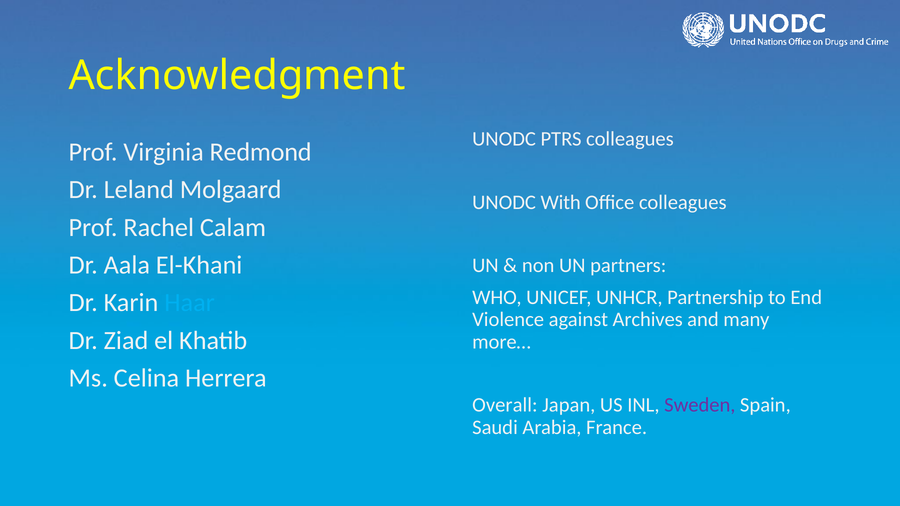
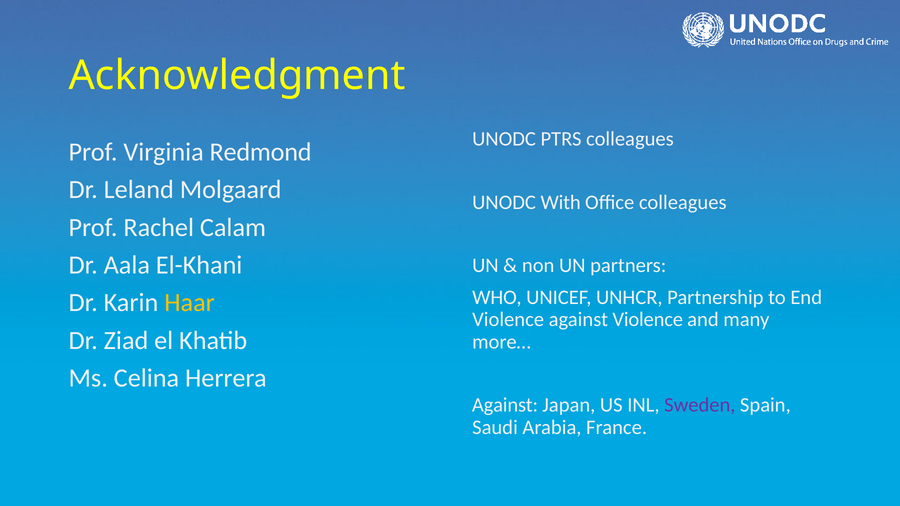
Haar colour: light blue -> yellow
against Archives: Archives -> Violence
Overall at (505, 405): Overall -> Against
